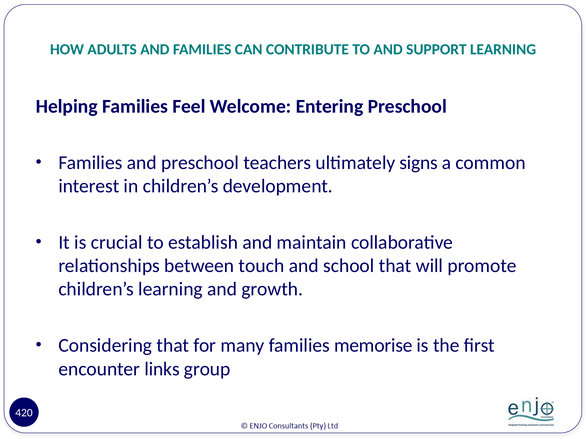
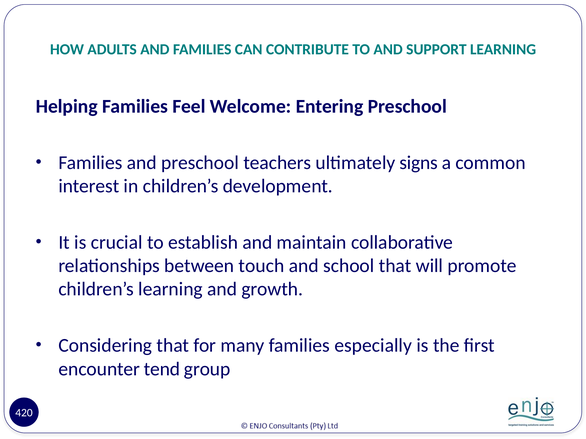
memorise: memorise -> especially
links: links -> tend
